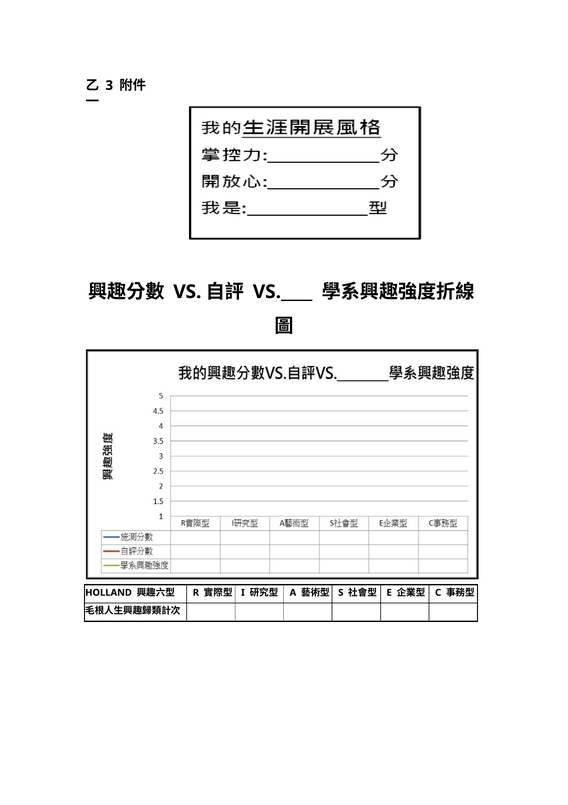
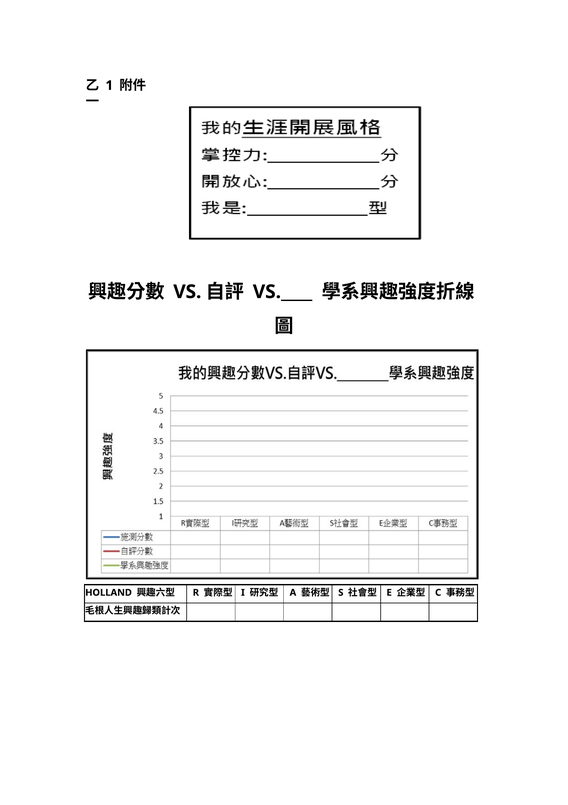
3: 3 -> 1
